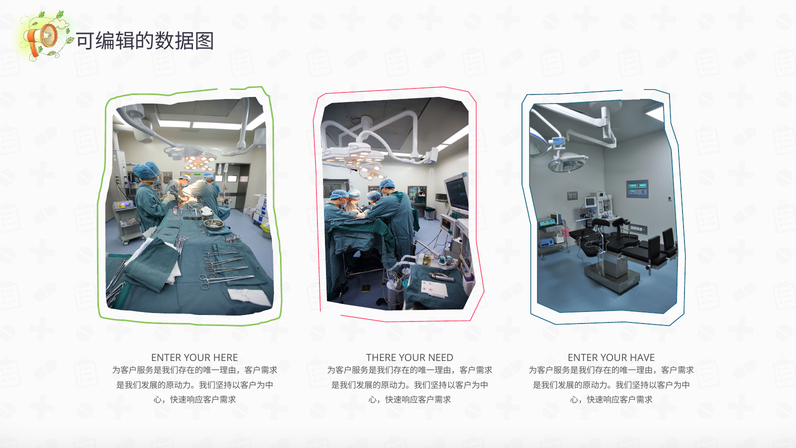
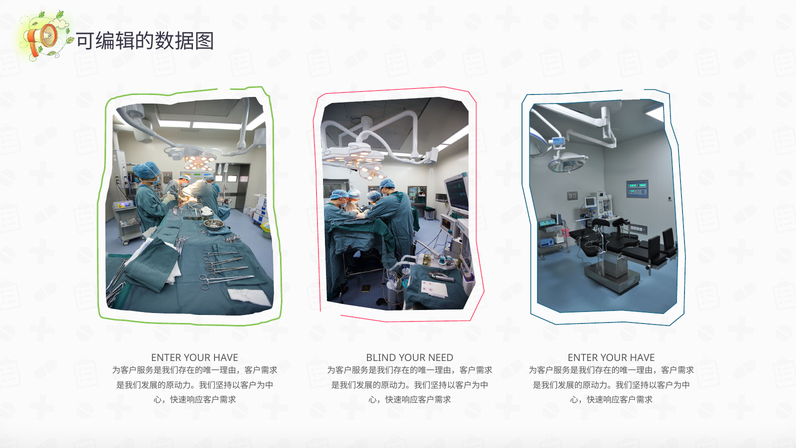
HERE at (226, 358): HERE -> HAVE
THERE: THERE -> BLIND
